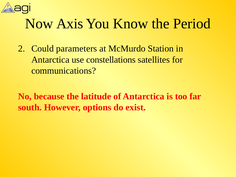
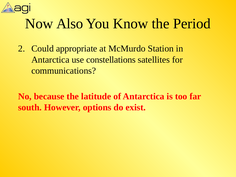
Axis: Axis -> Also
parameters: parameters -> appropriate
